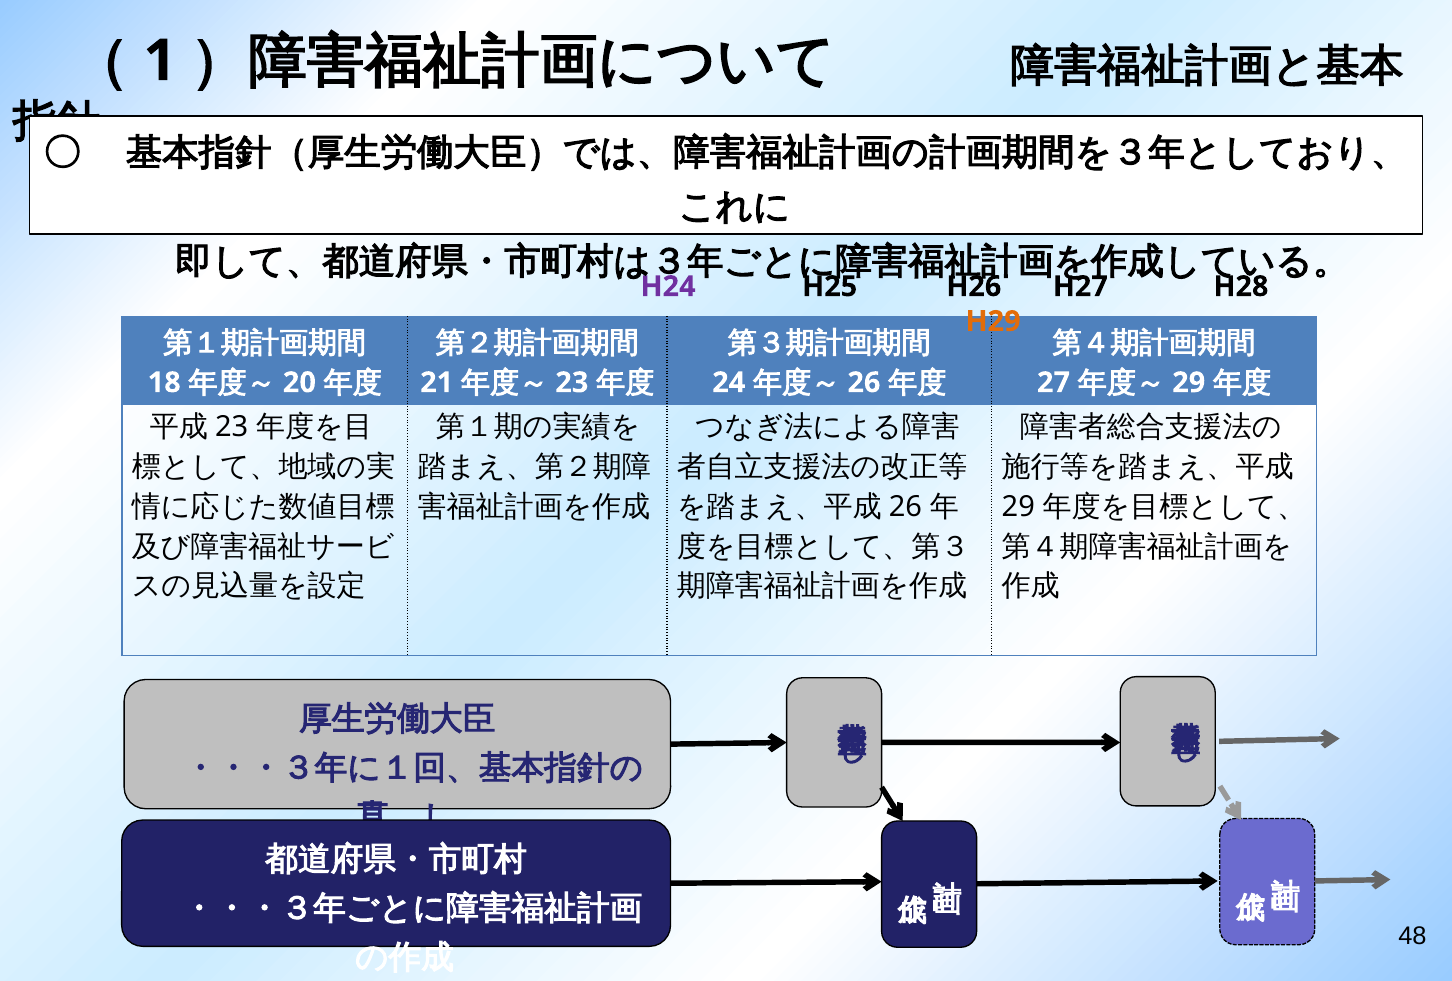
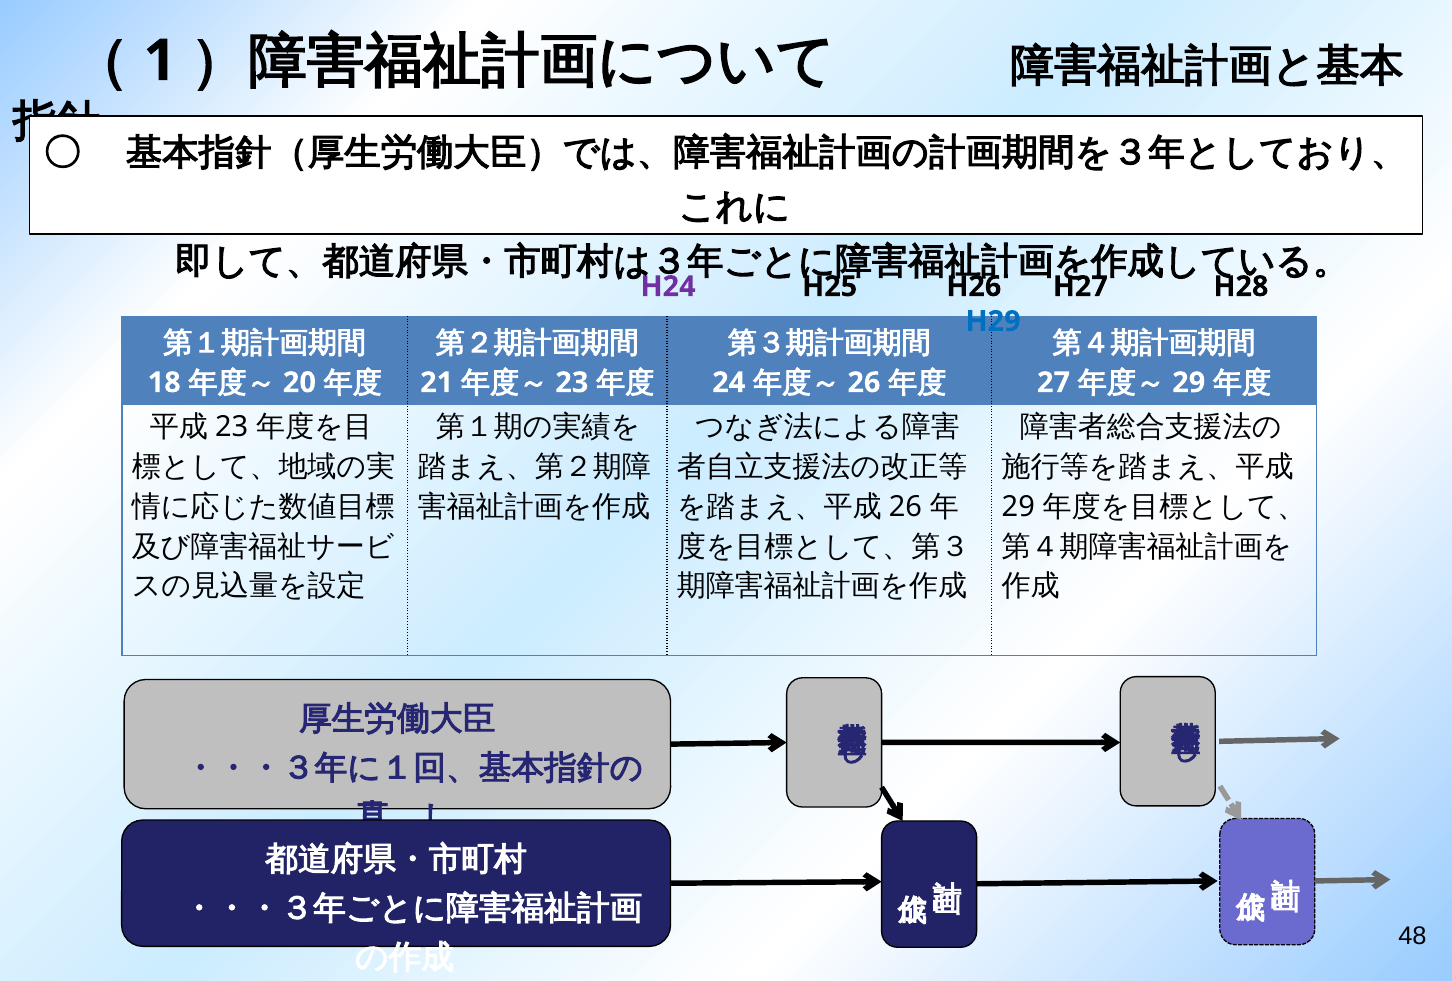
H29 colour: orange -> blue
